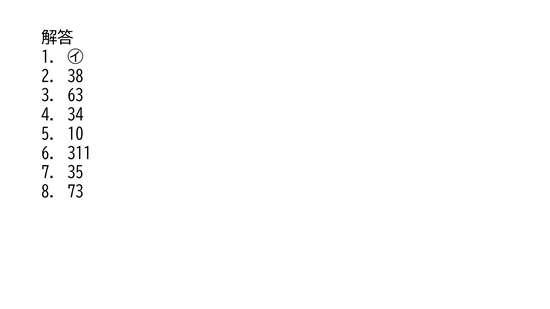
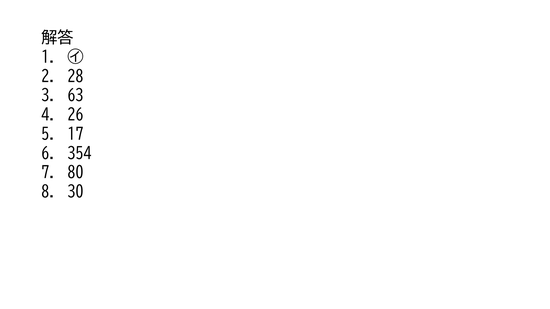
38: 38 -> 28
34: 34 -> 26
10: 10 -> 17
311: 311 -> 354
35: 35 -> 80
73: 73 -> 30
